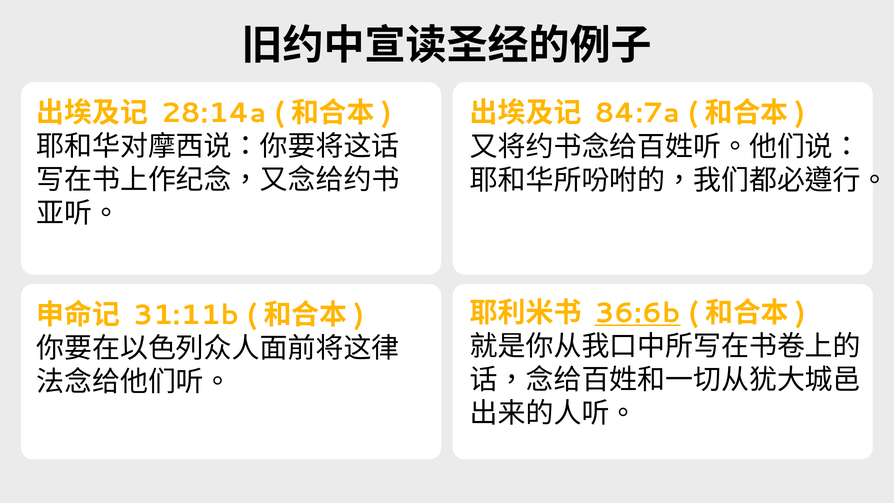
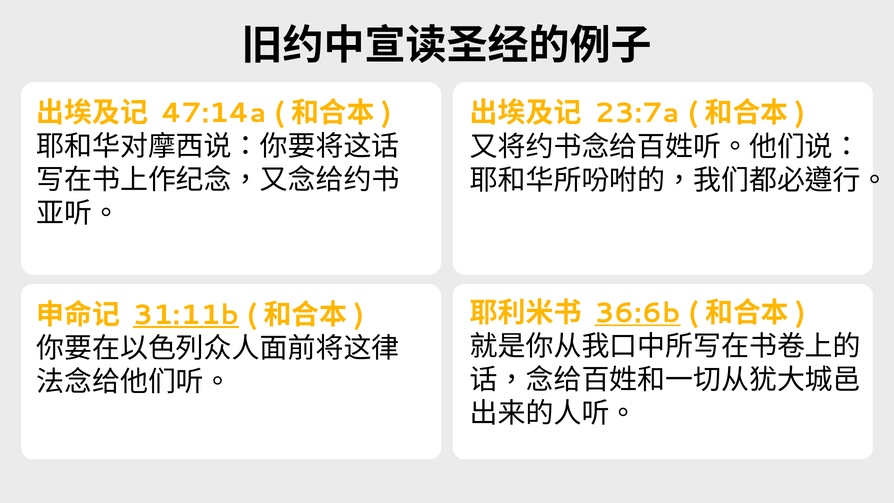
28:14a: 28:14a -> 47:14a
84:7a: 84:7a -> 23:7a
31:11b underline: none -> present
